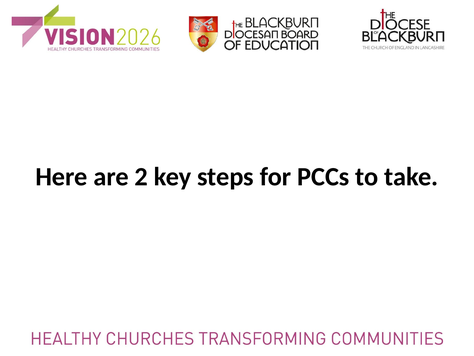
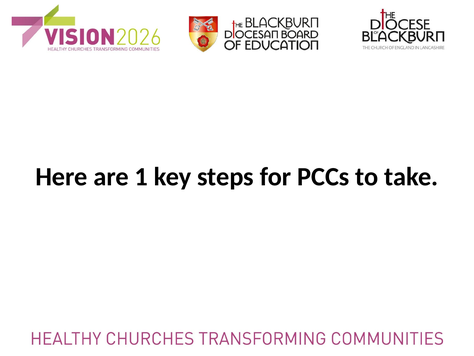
2: 2 -> 1
